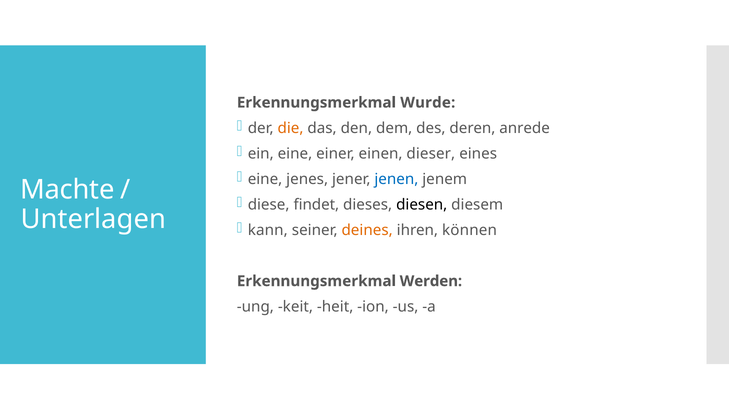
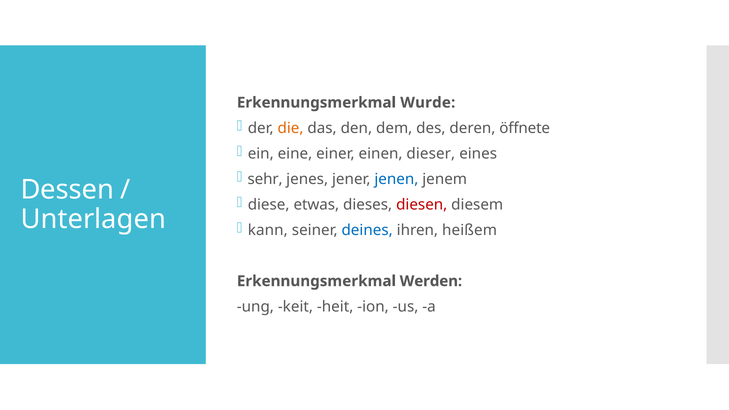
anrede: anrede -> öffnete
eine at (265, 179): eine -> sehr
Machte: Machte -> Dessen
findet: findet -> etwas
diesen colour: black -> red
deines colour: orange -> blue
können: können -> heißem
